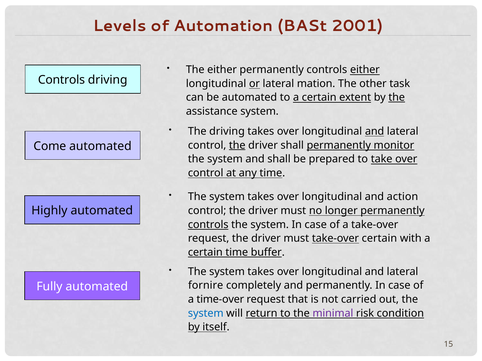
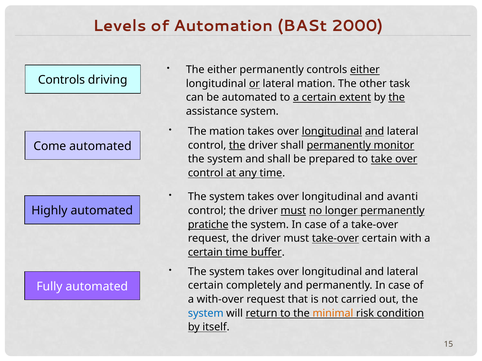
2001: 2001 -> 2000
The driving: driving -> mation
longitudinal at (332, 132) underline: none -> present
action: action -> avanti
must at (293, 211) underline: none -> present
controls at (208, 225): controls -> pratiche
fornire at (206, 286): fornire -> certain
time-over: time-over -> with-over
minimal colour: purple -> orange
